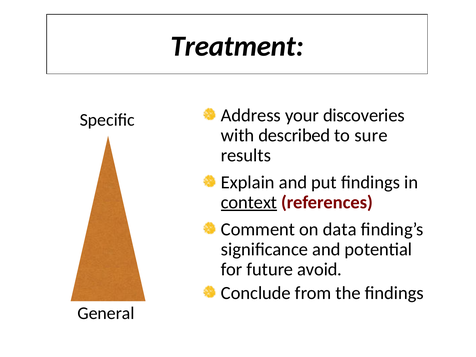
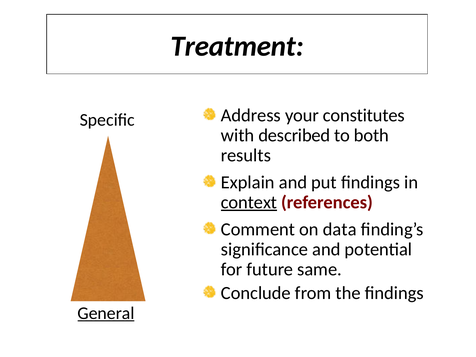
discoveries: discoveries -> constitutes
sure: sure -> both
avoid: avoid -> same
General underline: none -> present
